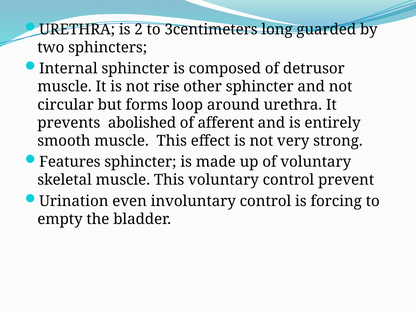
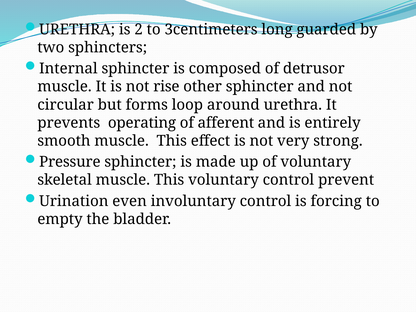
abolished: abolished -> operating
Features: Features -> Pressure
